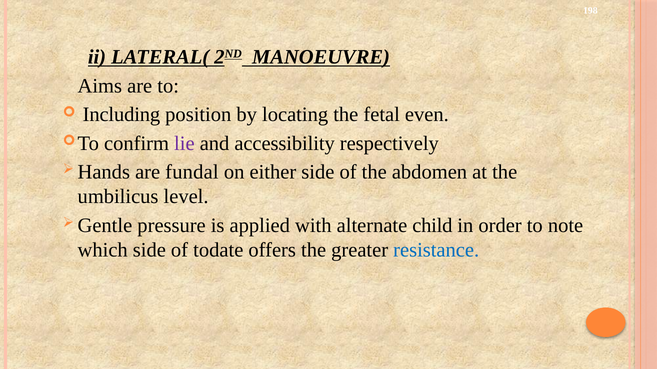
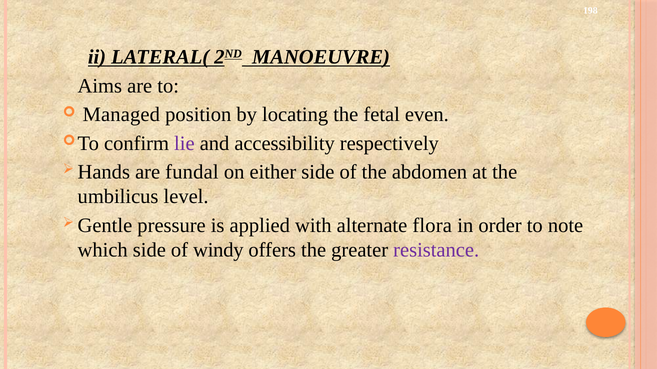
Including: Including -> Managed
child: child -> flora
todate: todate -> windy
resistance colour: blue -> purple
